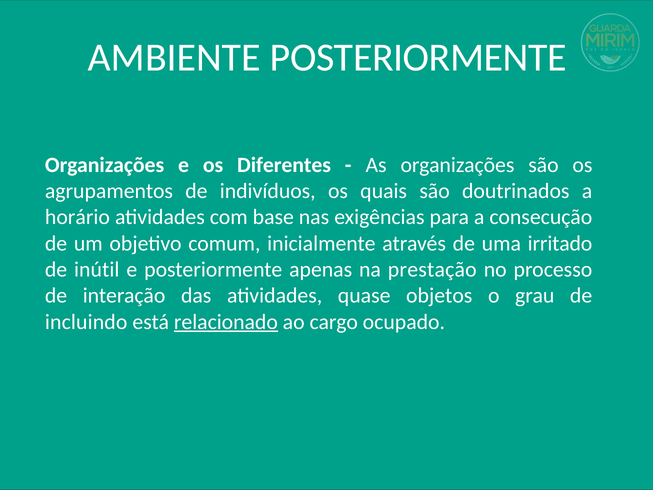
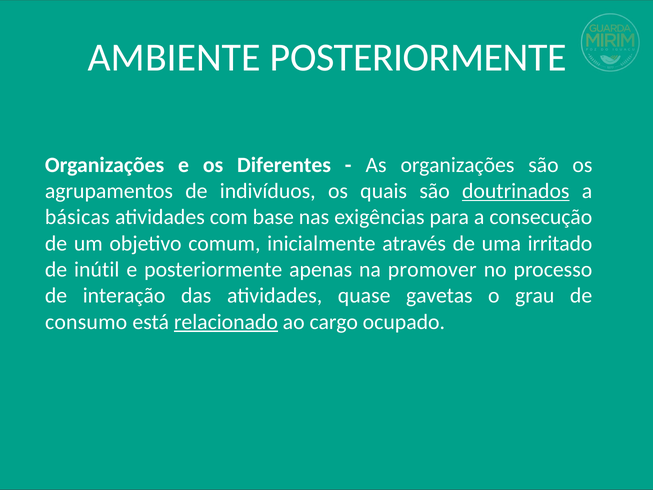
doutrinados underline: none -> present
horário: horário -> básicas
prestação: prestação -> promover
objetos: objetos -> gavetas
incluindo: incluindo -> consumo
